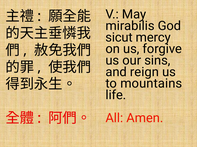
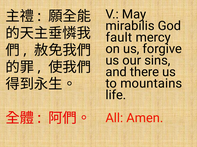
sicut: sicut -> fault
reign: reign -> there
